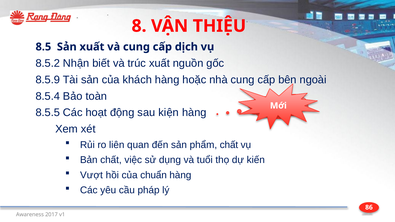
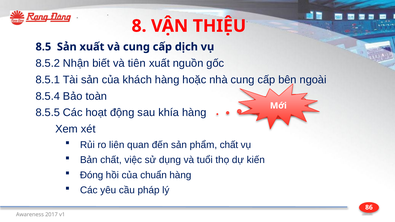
trúc: trúc -> tiên
8.5.9: 8.5.9 -> 8.5.1
kiện: kiện -> khía
Vượt: Vượt -> Đóng
